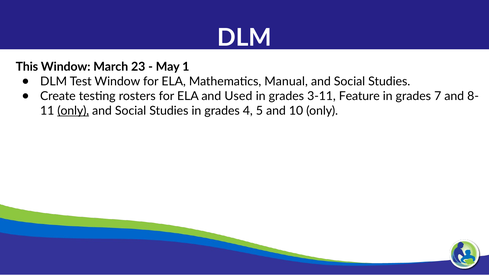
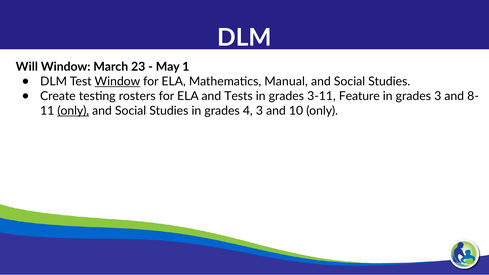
This: This -> Will
Window at (117, 81) underline: none -> present
Used: Used -> Tests
grades 7: 7 -> 3
4 5: 5 -> 3
